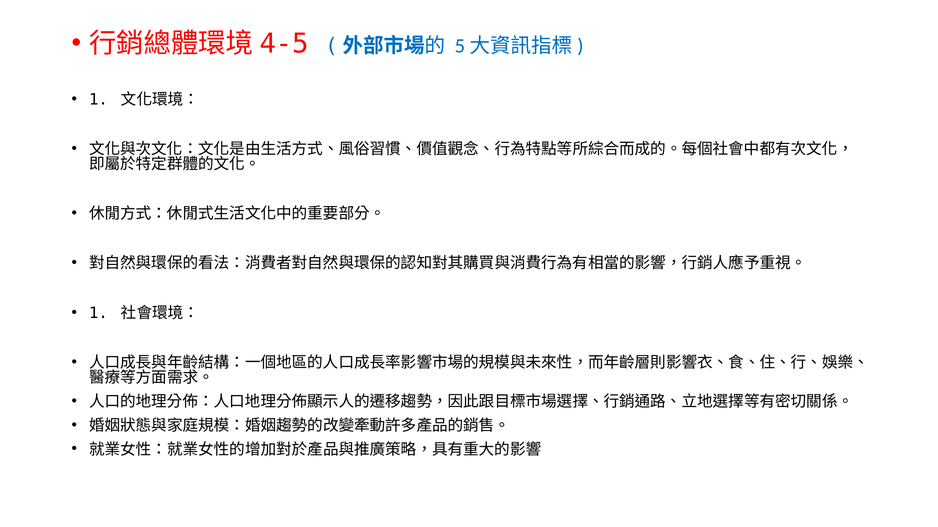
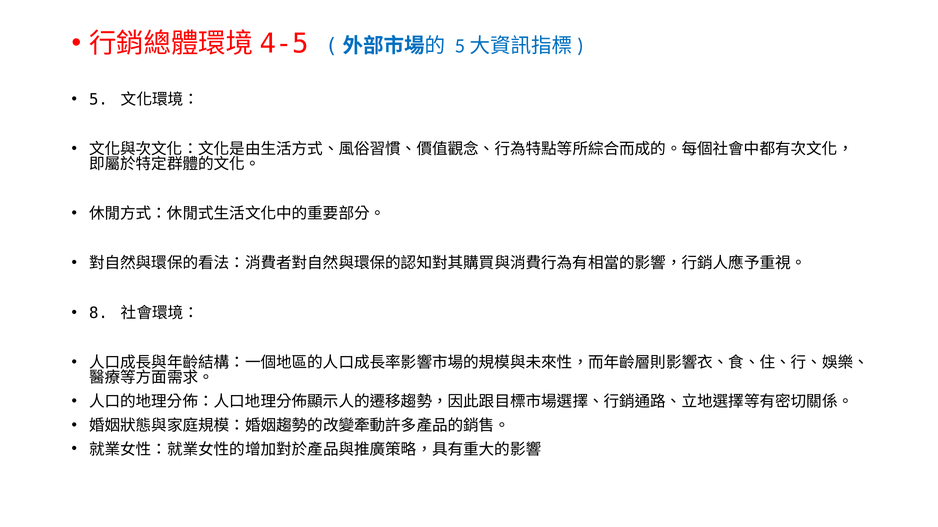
1 at (98, 100): 1 -> 5
1 at (98, 313): 1 -> 8
